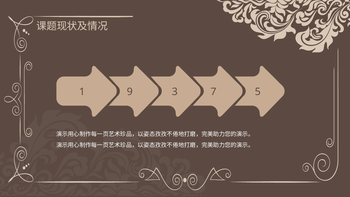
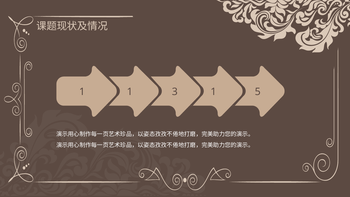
1 9: 9 -> 1
3 7: 7 -> 1
